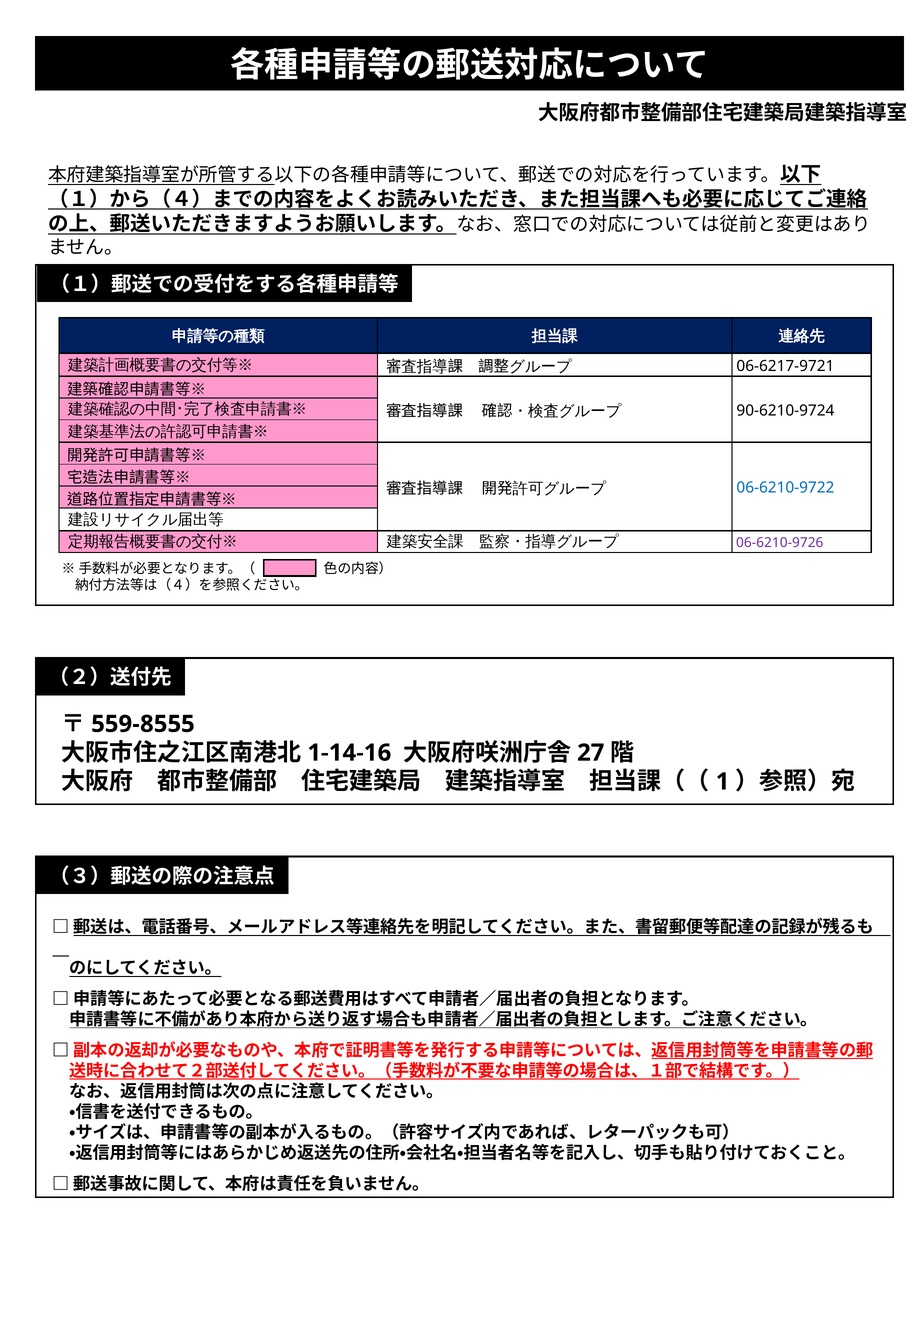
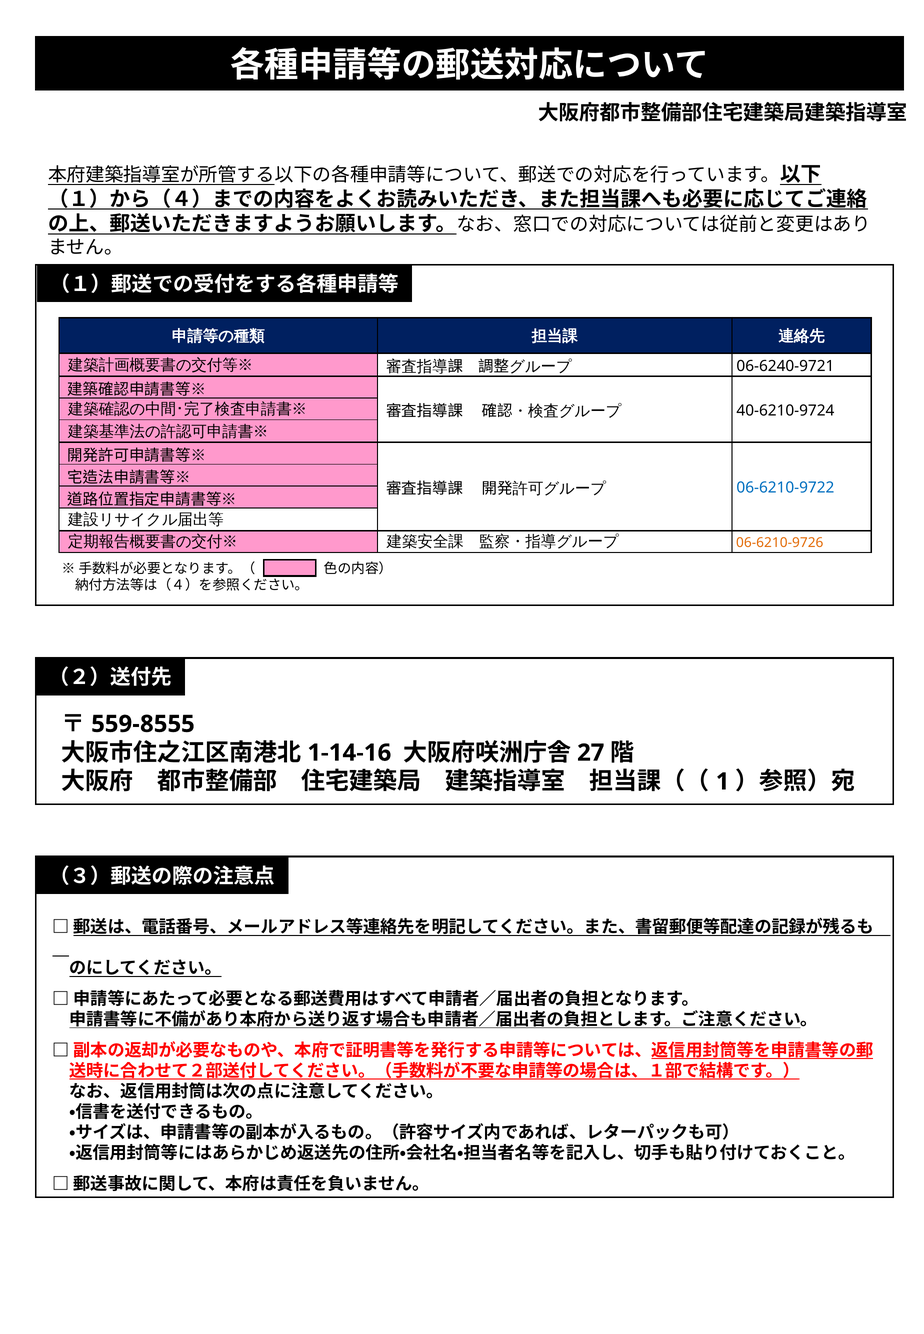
06-6217-9721: 06-6217-9721 -> 06-6240-9721
90-6210-9724: 90-6210-9724 -> 40-6210-9724
06-6210-9726 colour: purple -> orange
